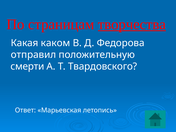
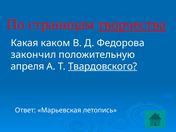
отправил: отправил -> закончил
смерти: смерти -> апреля
Твардовского underline: none -> present
